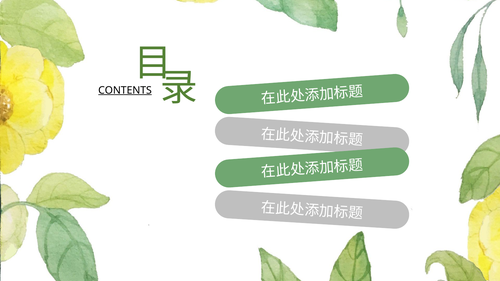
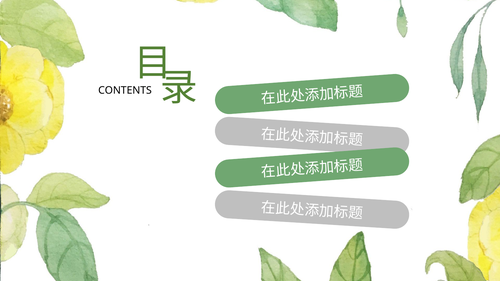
CONTENTS underline: present -> none
